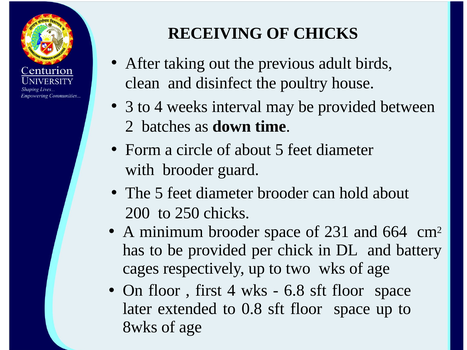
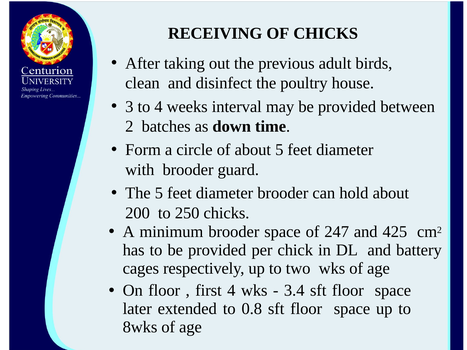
231: 231 -> 247
664: 664 -> 425
6.8: 6.8 -> 3.4
